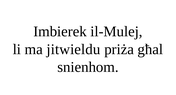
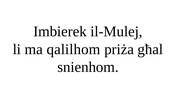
jitwieldu: jitwieldu -> qalilhom
